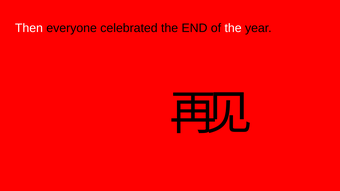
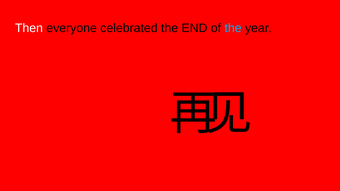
the at (233, 28) colour: white -> light blue
